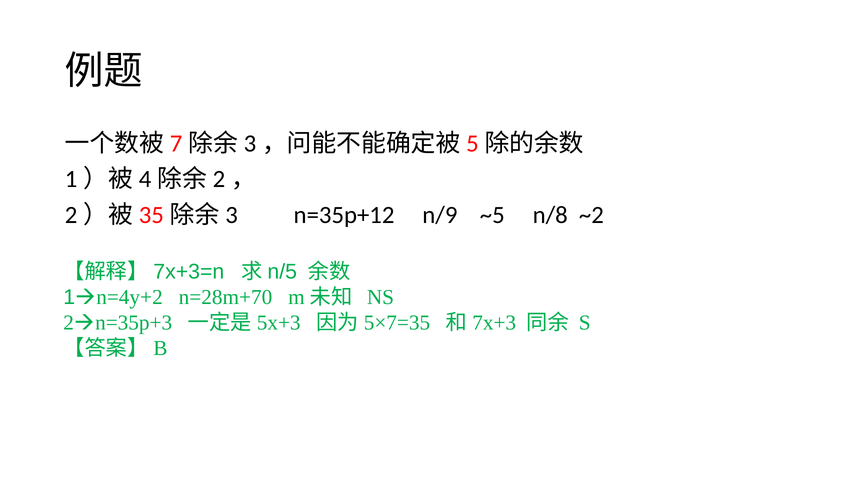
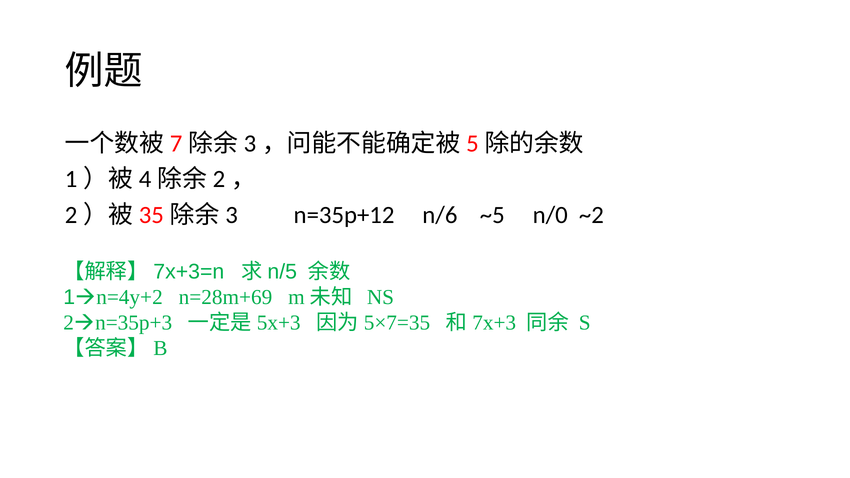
n/9: n/9 -> n/6
n/8: n/8 -> n/0
n=28m+70: n=28m+70 -> n=28m+69
